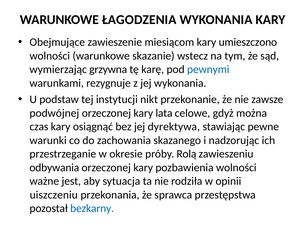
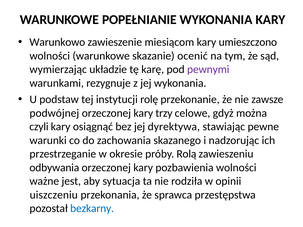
ŁAGODZENIA: ŁAGODZENIA -> POPEŁNIANIE
Obejmujące: Obejmujące -> Warunkowo
wstecz: wstecz -> ocenić
grzywna: grzywna -> układzie
pewnymi colour: blue -> purple
nikt: nikt -> rolę
lata: lata -> trzy
czas: czas -> czyli
